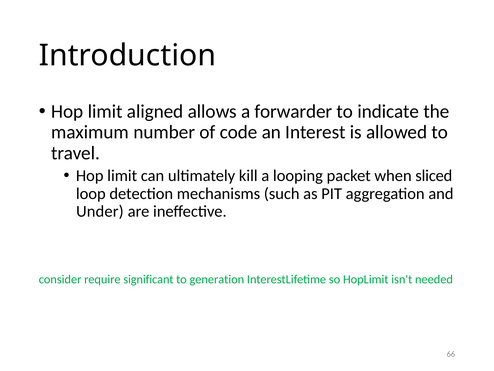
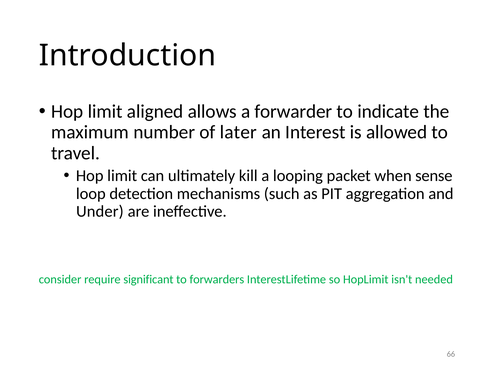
code: code -> later
sliced: sliced -> sense
generation: generation -> forwarders
